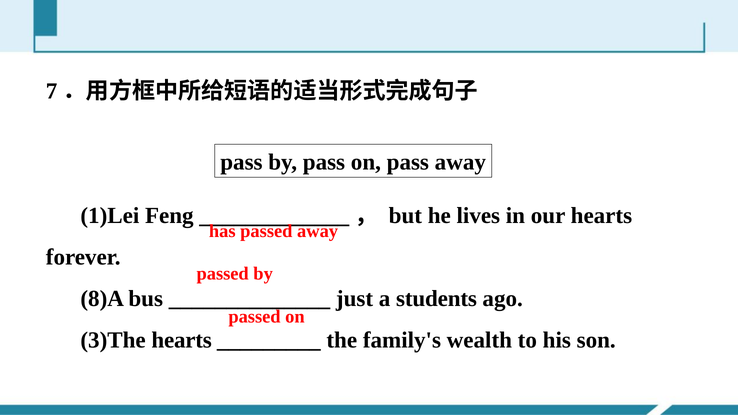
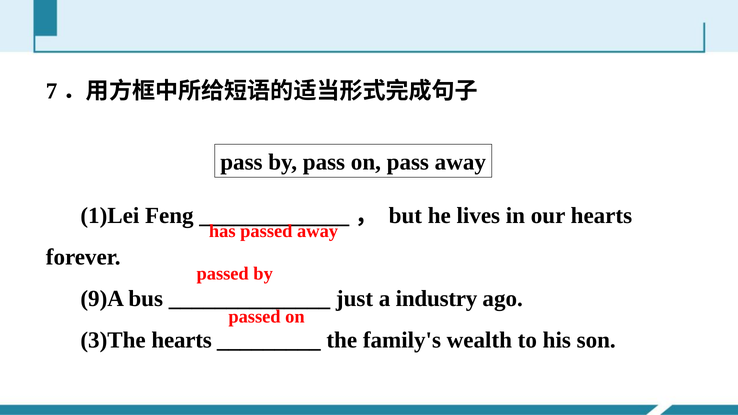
8)A: 8)A -> 9)A
students: students -> industry
